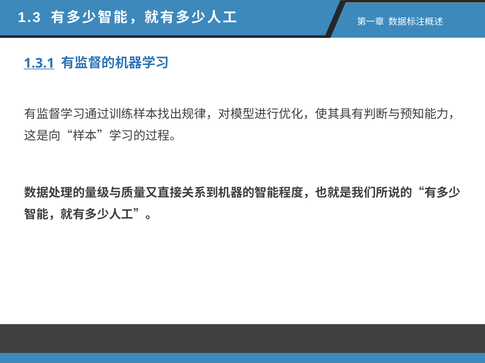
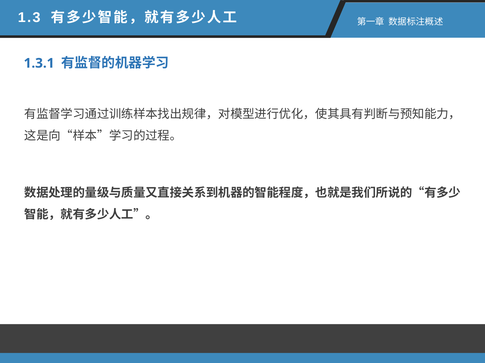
1.3.1 underline: present -> none
